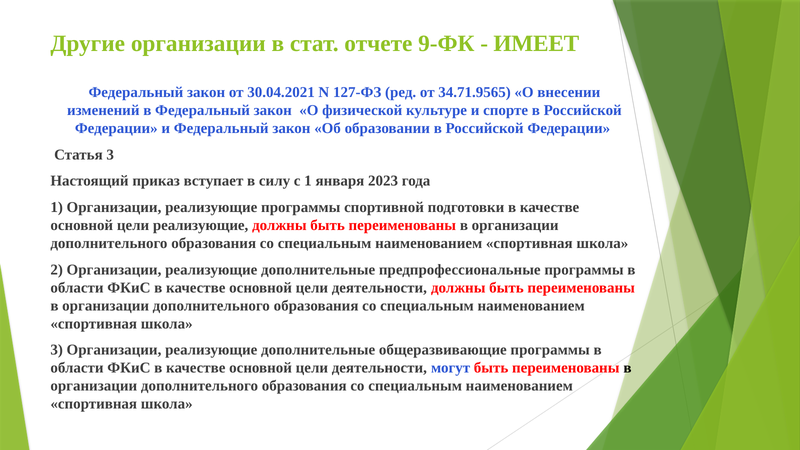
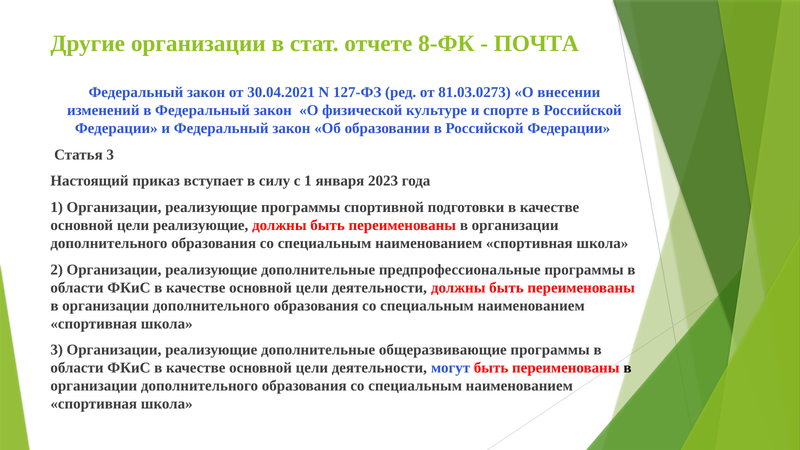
9-ФК: 9-ФК -> 8-ФК
ИМЕЕТ: ИМЕЕТ -> ПОЧТА
34.71.9565: 34.71.9565 -> 81.03.0273
